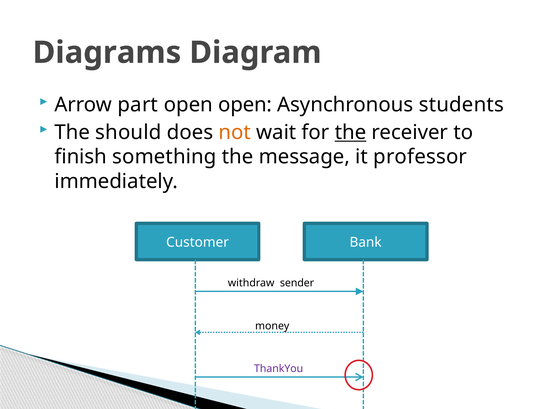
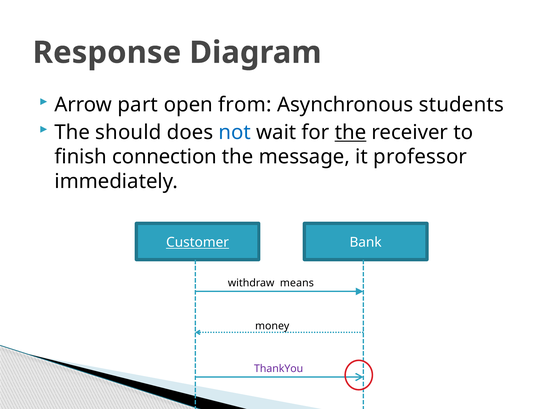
Diagrams: Diagrams -> Response
open open: open -> from
not colour: orange -> blue
something: something -> connection
Customer underline: none -> present
sender: sender -> means
